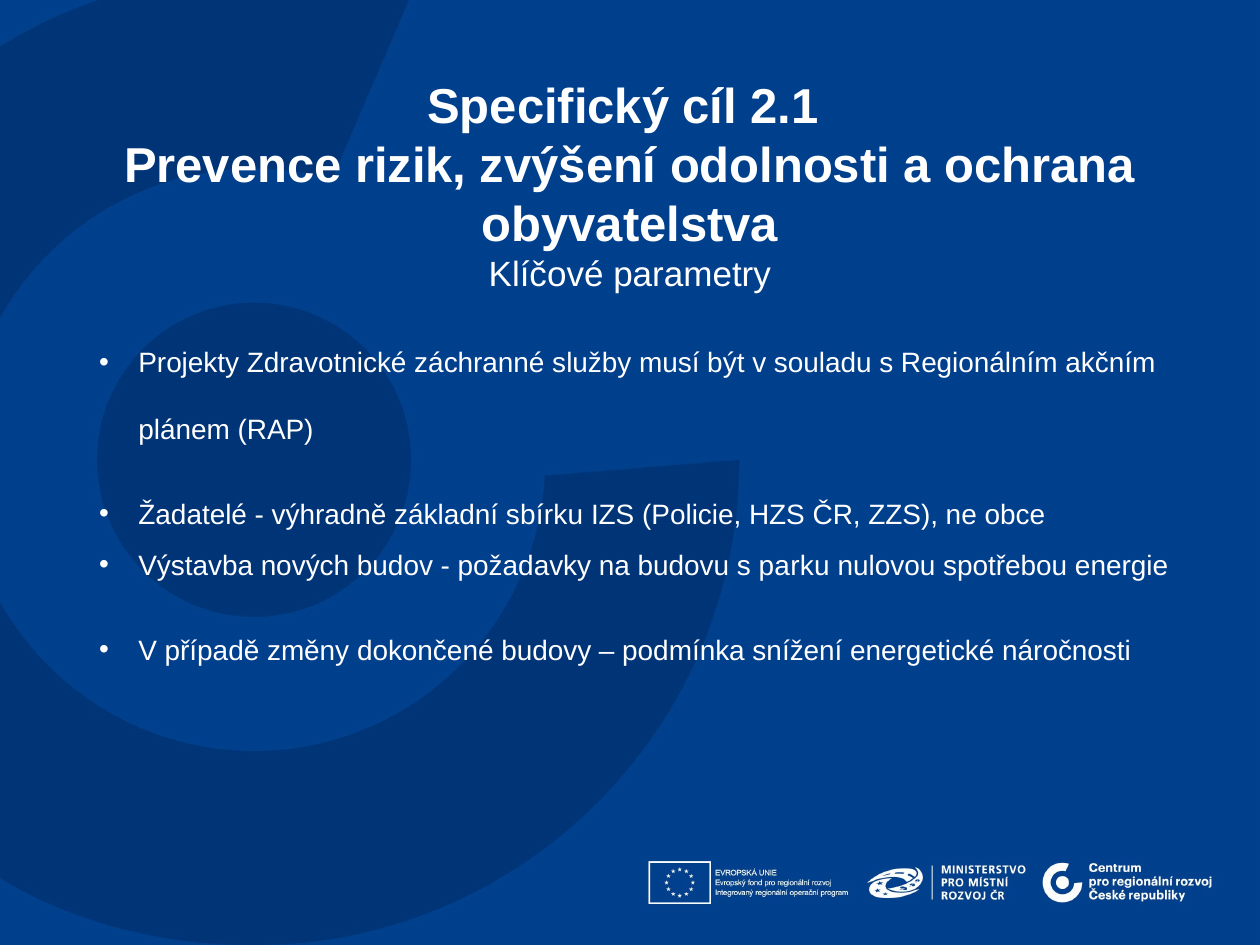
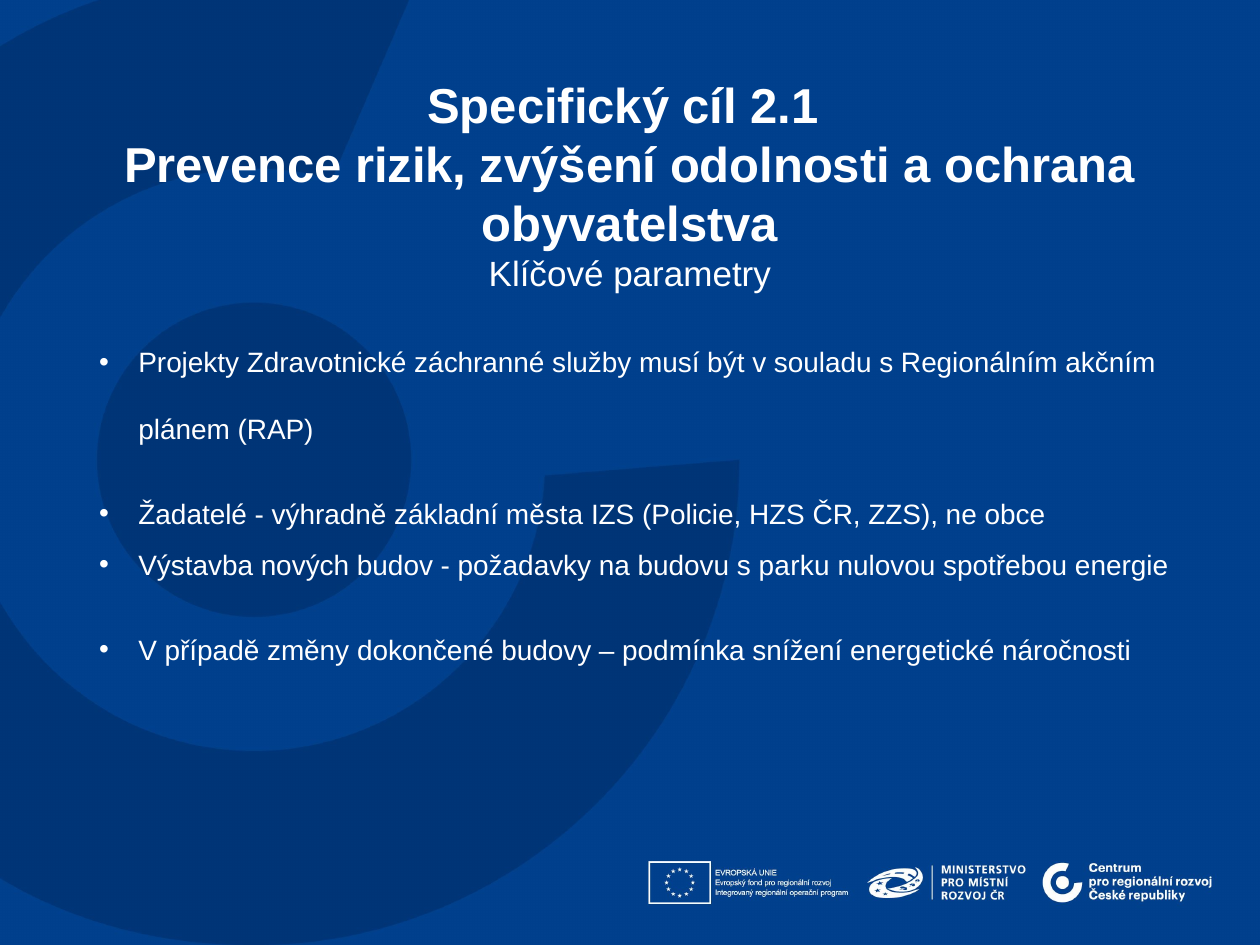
sbírku: sbírku -> města
